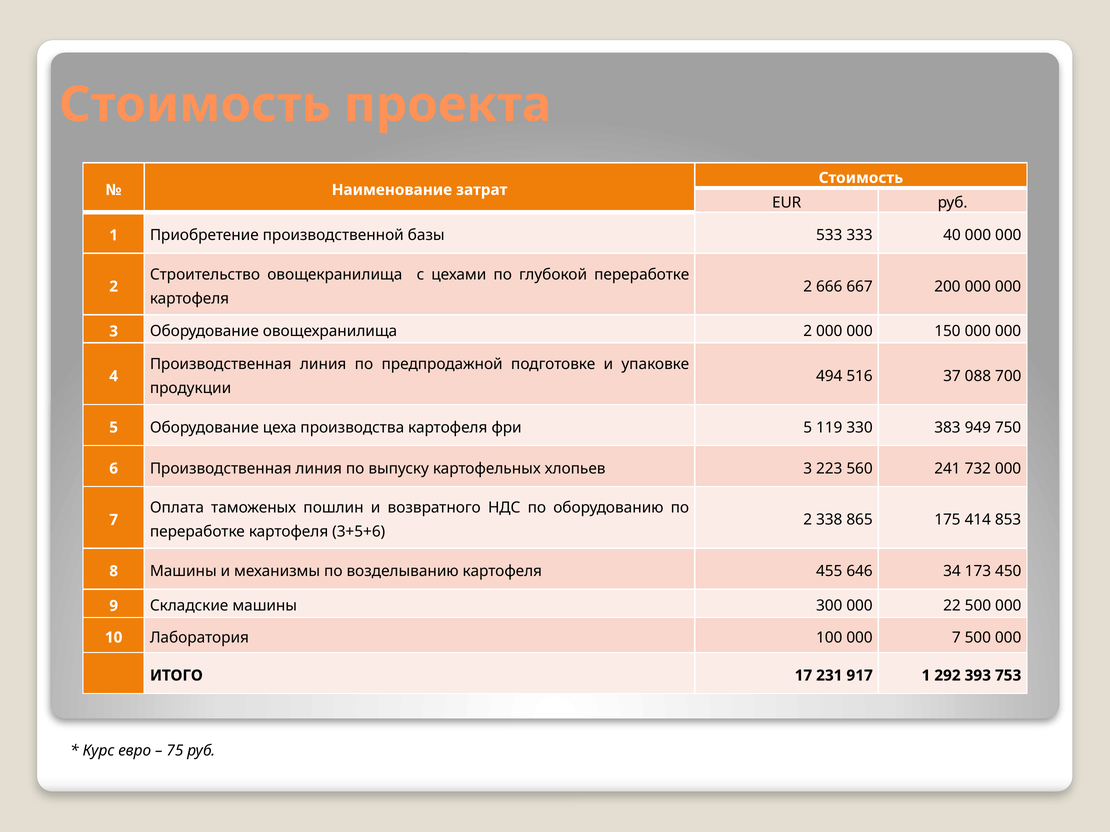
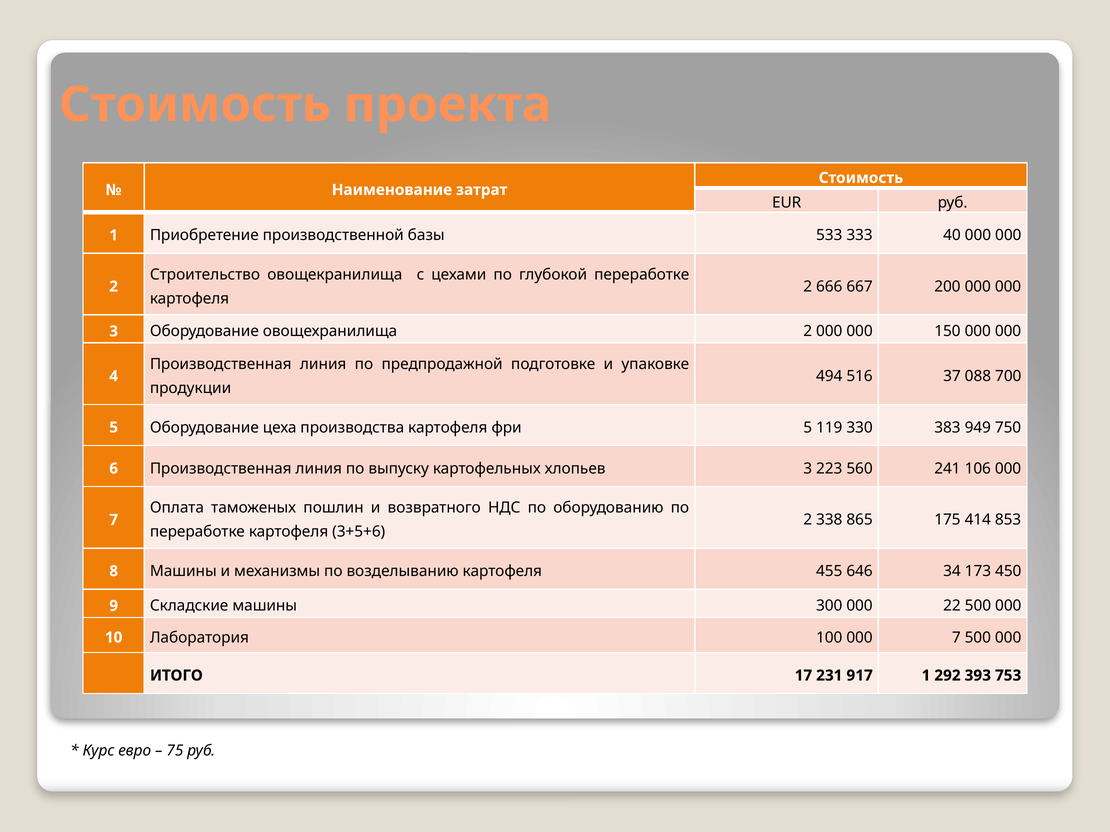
732: 732 -> 106
